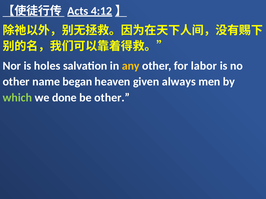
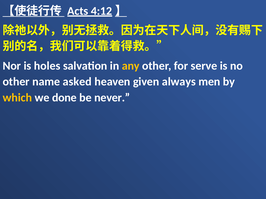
labor: labor -> serve
began: began -> asked
which colour: light green -> yellow
be other: other -> never
